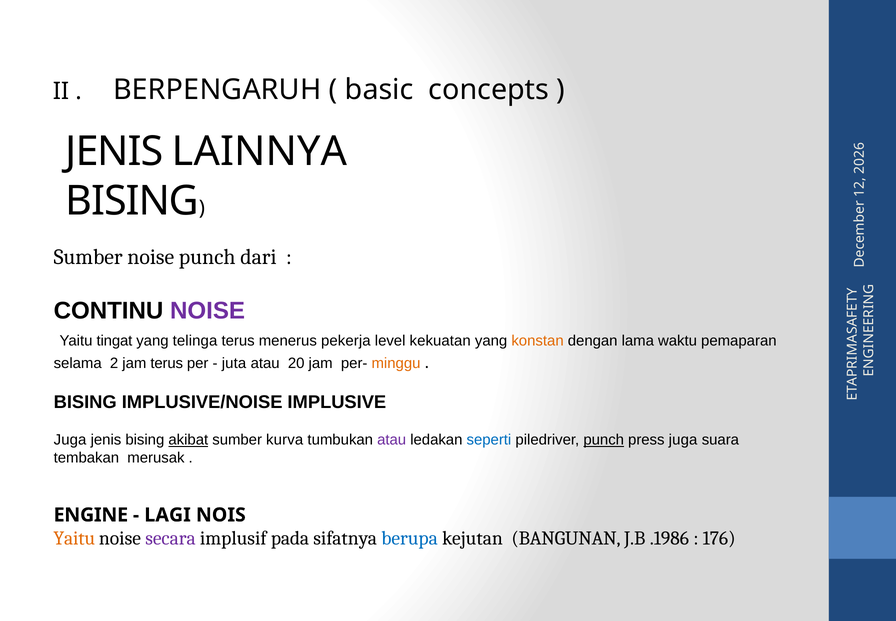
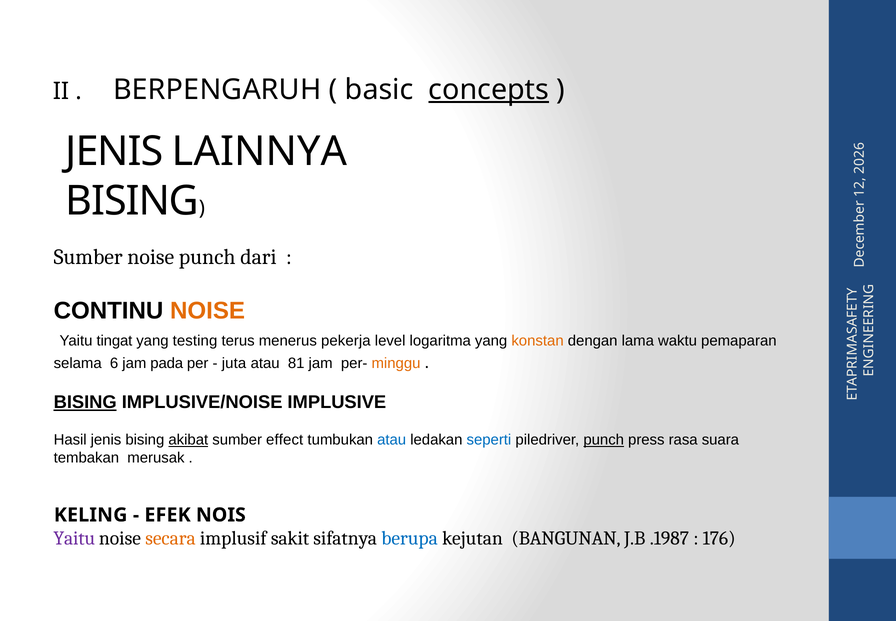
concepts underline: none -> present
NOISE at (208, 311) colour: purple -> orange
telinga: telinga -> testing
kekuatan: kekuatan -> logaritma
selama 2: 2 -> 6
jam terus: terus -> pada
20: 20 -> 81
BISING at (85, 402) underline: none -> present
Juga at (70, 440): Juga -> Hasil
kurva: kurva -> effect
atau at (392, 440) colour: purple -> blue
press juga: juga -> rasa
ENGINE: ENGINE -> KELING
LAGI: LAGI -> EFEK
Yaitu at (74, 538) colour: orange -> purple
secara colour: purple -> orange
pada: pada -> sakit
.1986: .1986 -> .1987
